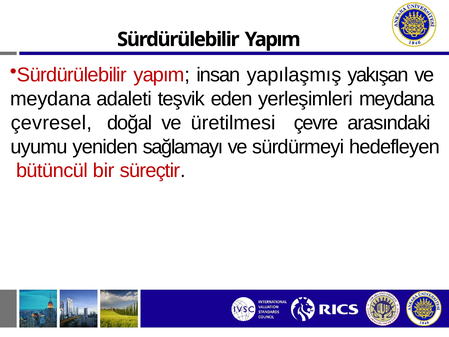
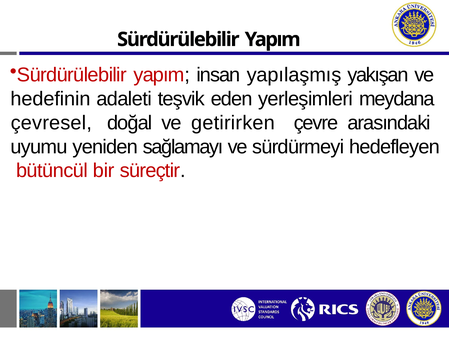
meydana at (51, 99): meydana -> hedefinin
üretilmesi: üretilmesi -> getirirken
